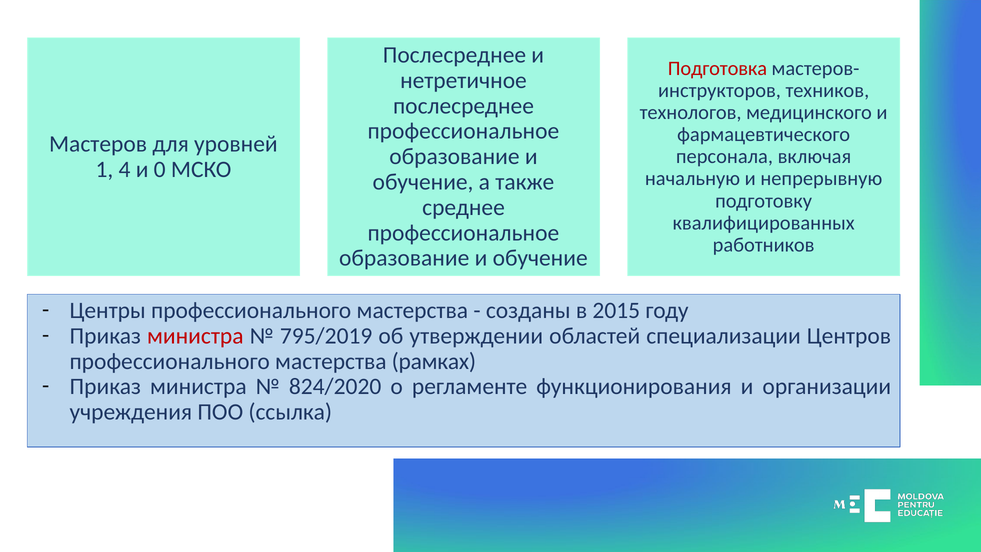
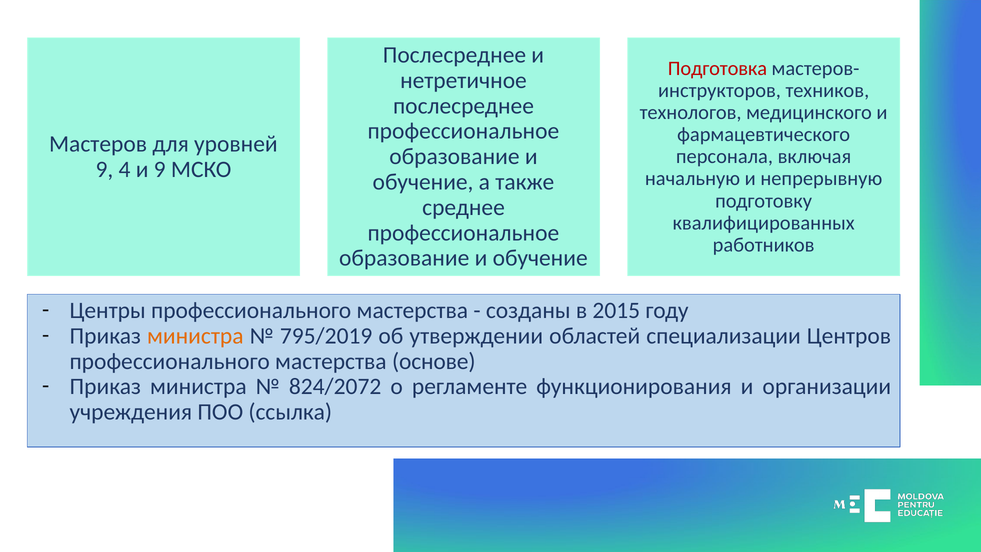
1 at (104, 169): 1 -> 9
и 0: 0 -> 9
министра at (195, 336) colour: red -> orange
рамках: рамках -> основе
824/2020: 824/2020 -> 824/2072
